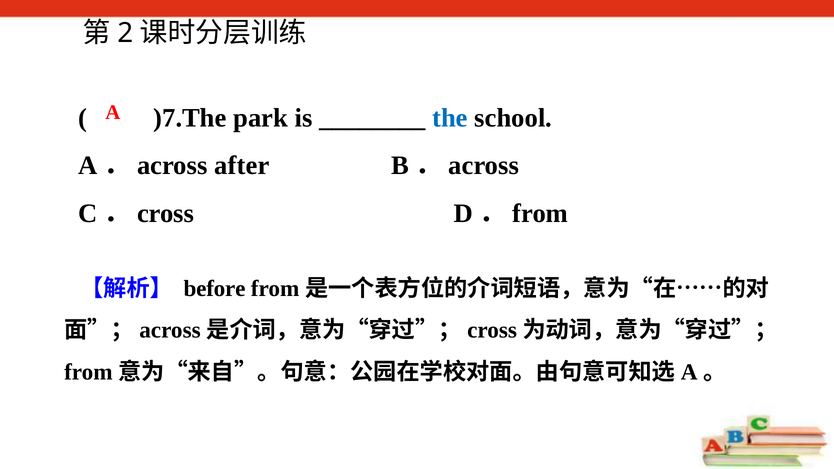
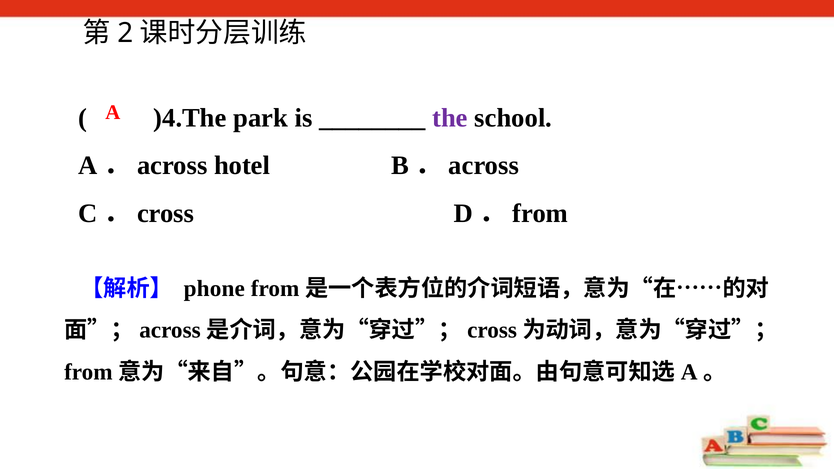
)7.The: )7.The -> )4.The
the colour: blue -> purple
after: after -> hotel
before: before -> phone
